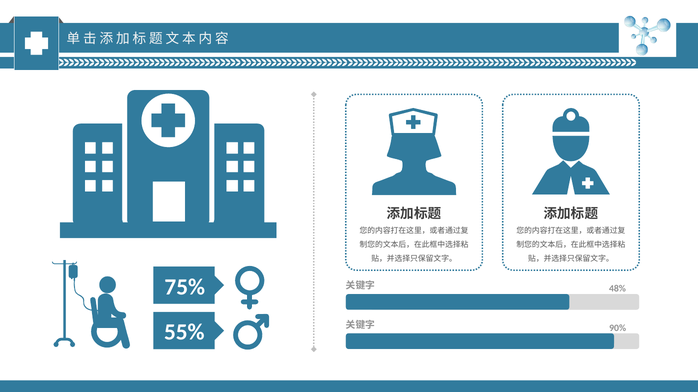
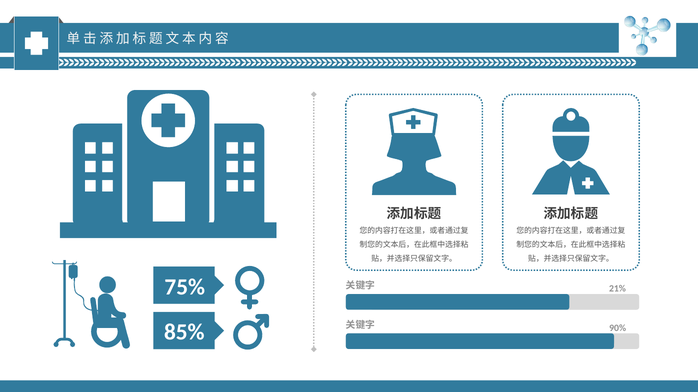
48%: 48% -> 21%
55%: 55% -> 85%
